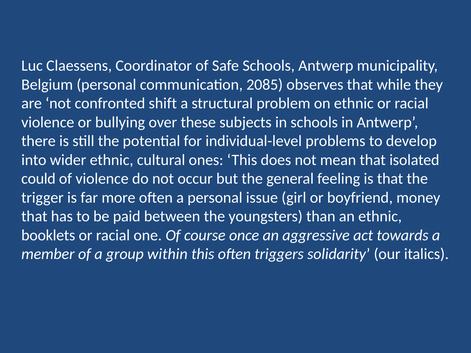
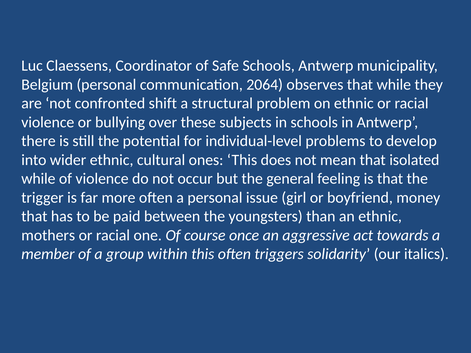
2085: 2085 -> 2064
could at (38, 179): could -> while
booklets: booklets -> mothers
